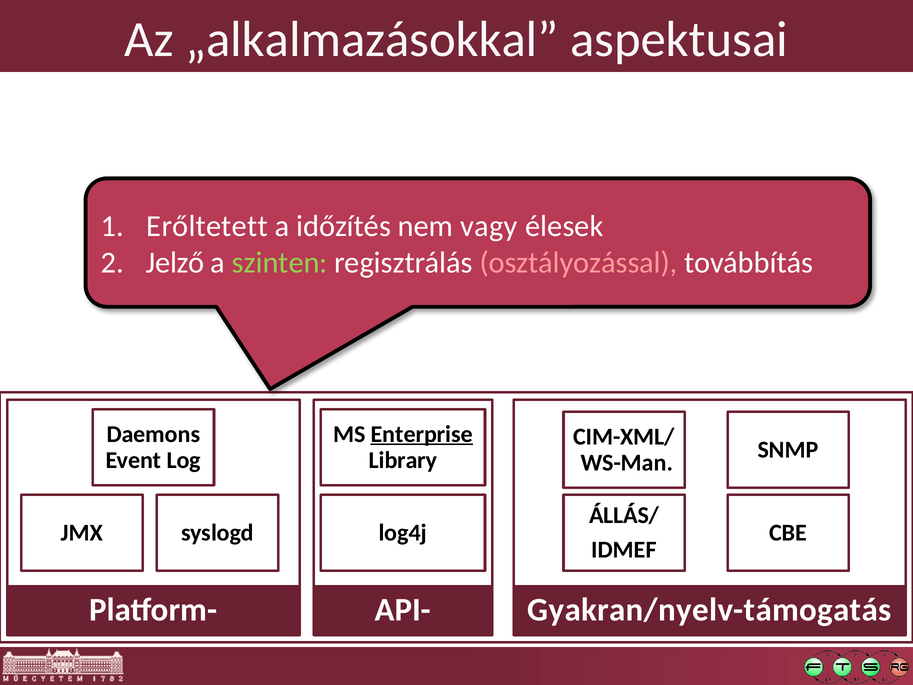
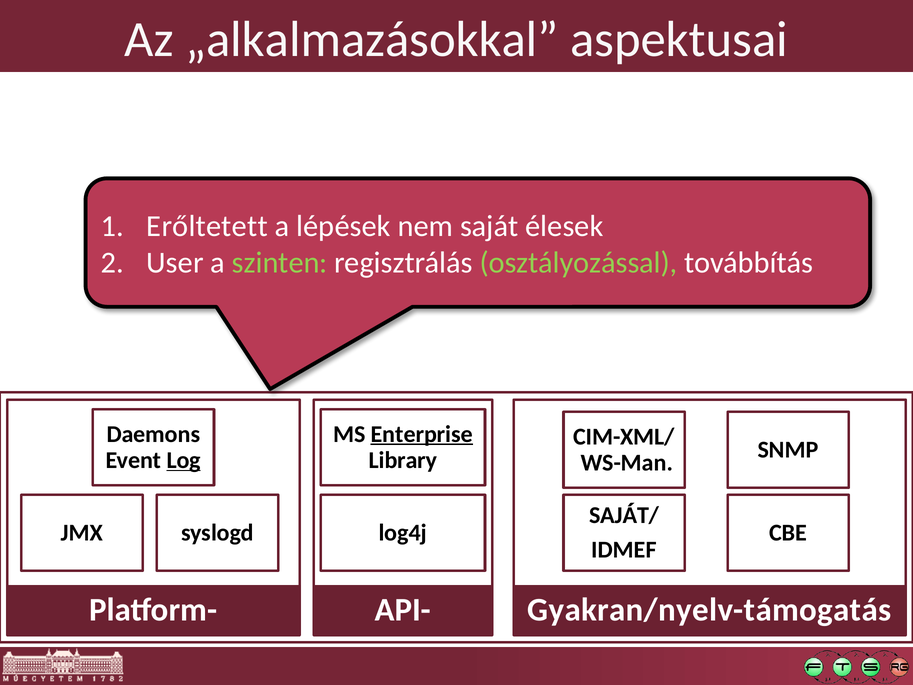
időzítés: időzítés -> lépések
vagy: vagy -> saját
Jelző: Jelző -> User
osztályozással colour: pink -> light green
Log underline: none -> present
ÁLLÁS/: ÁLLÁS/ -> SAJÁT/
